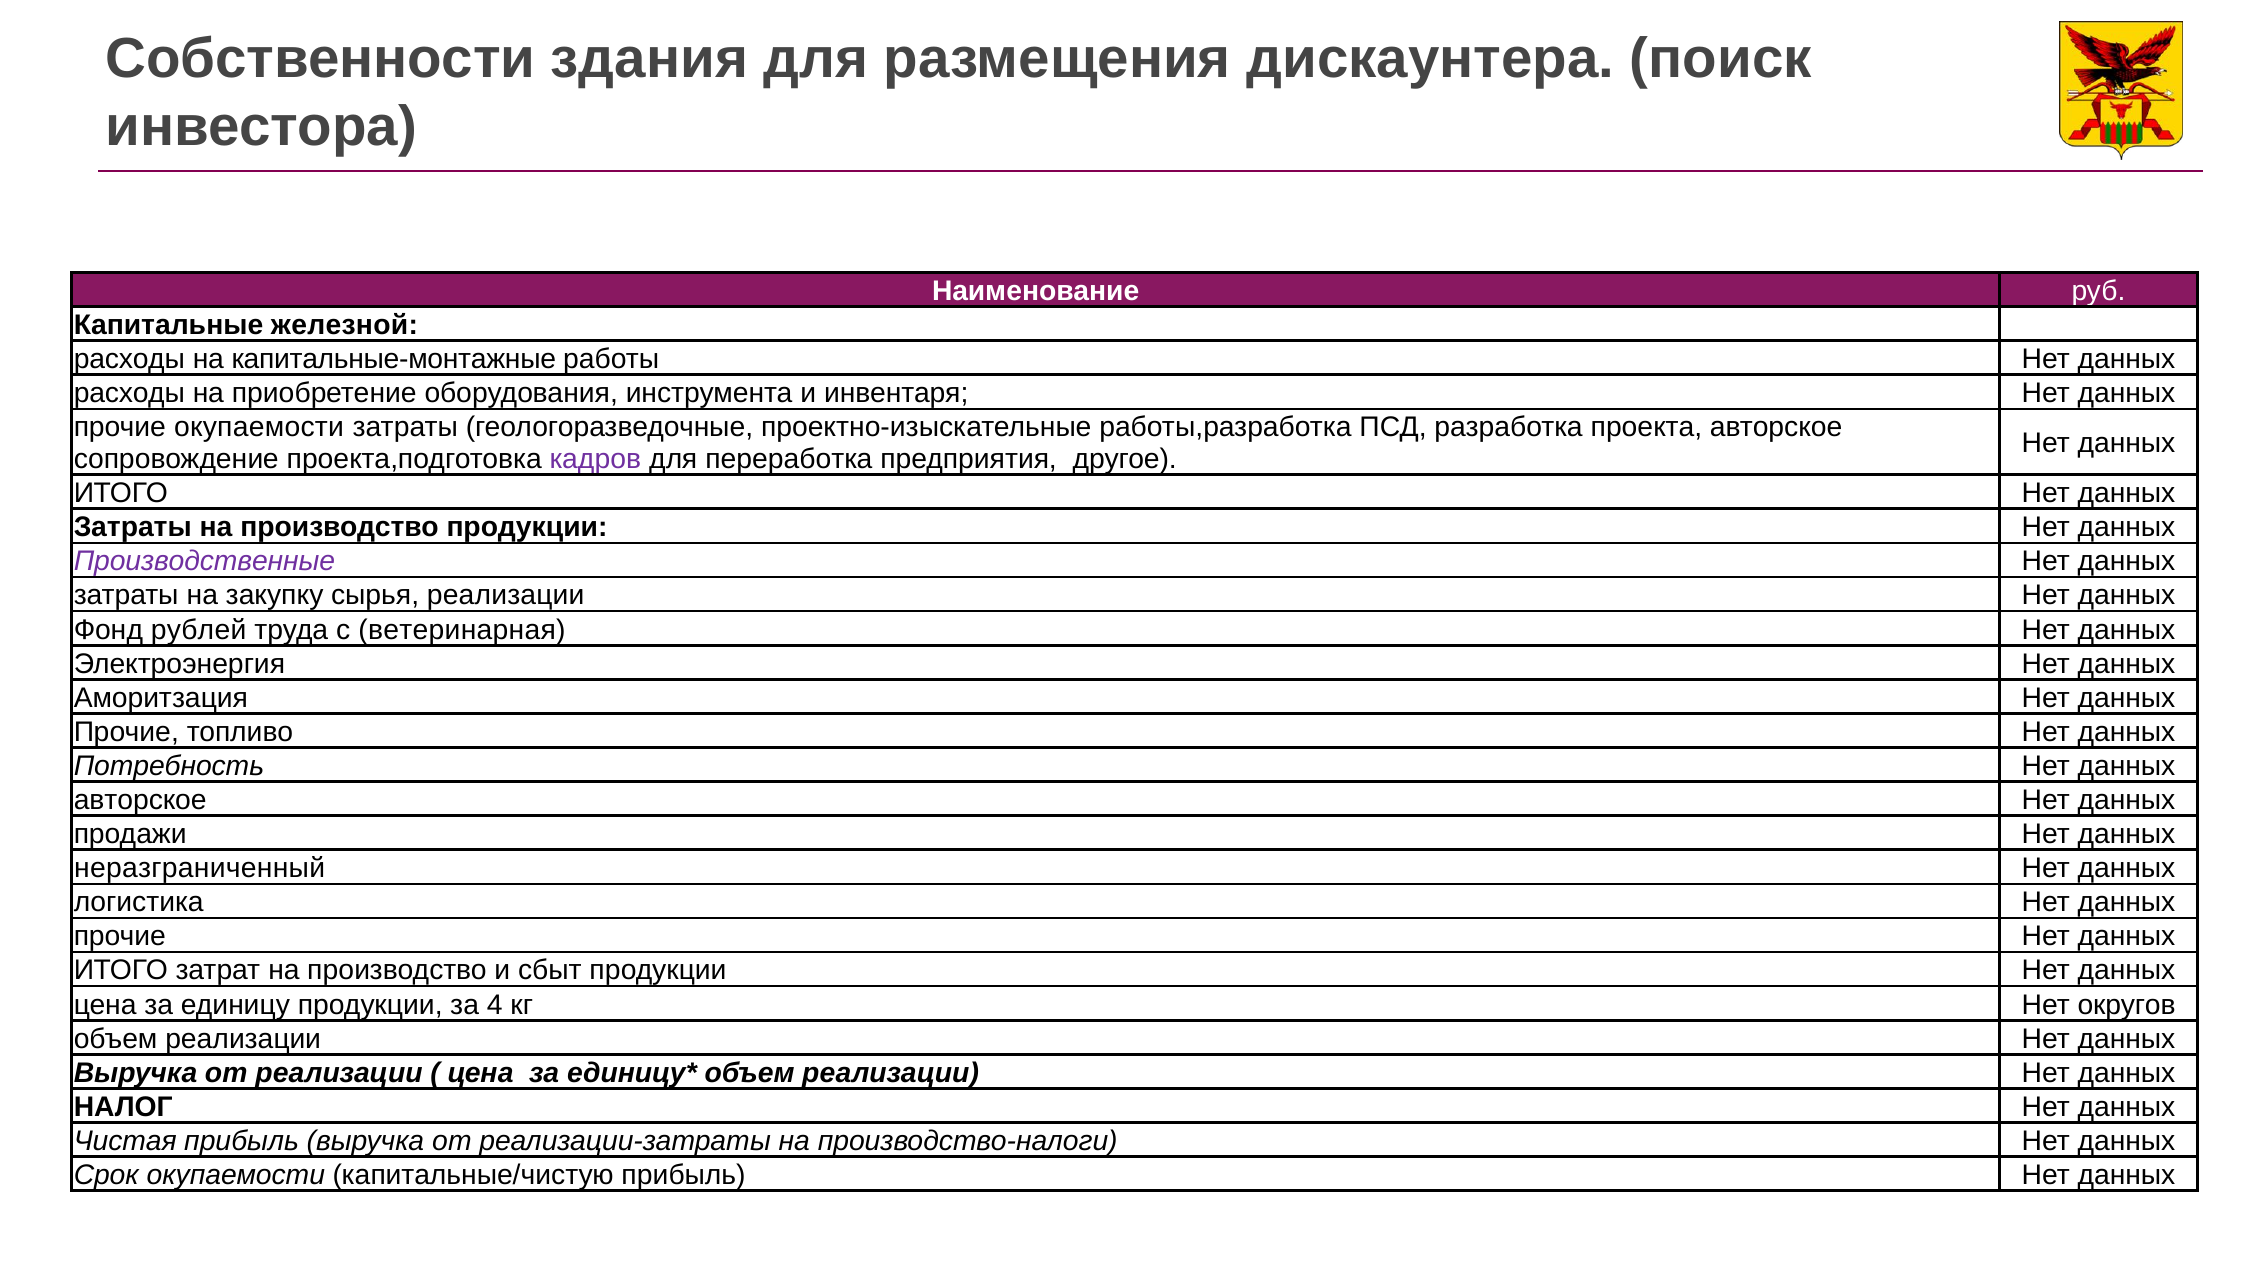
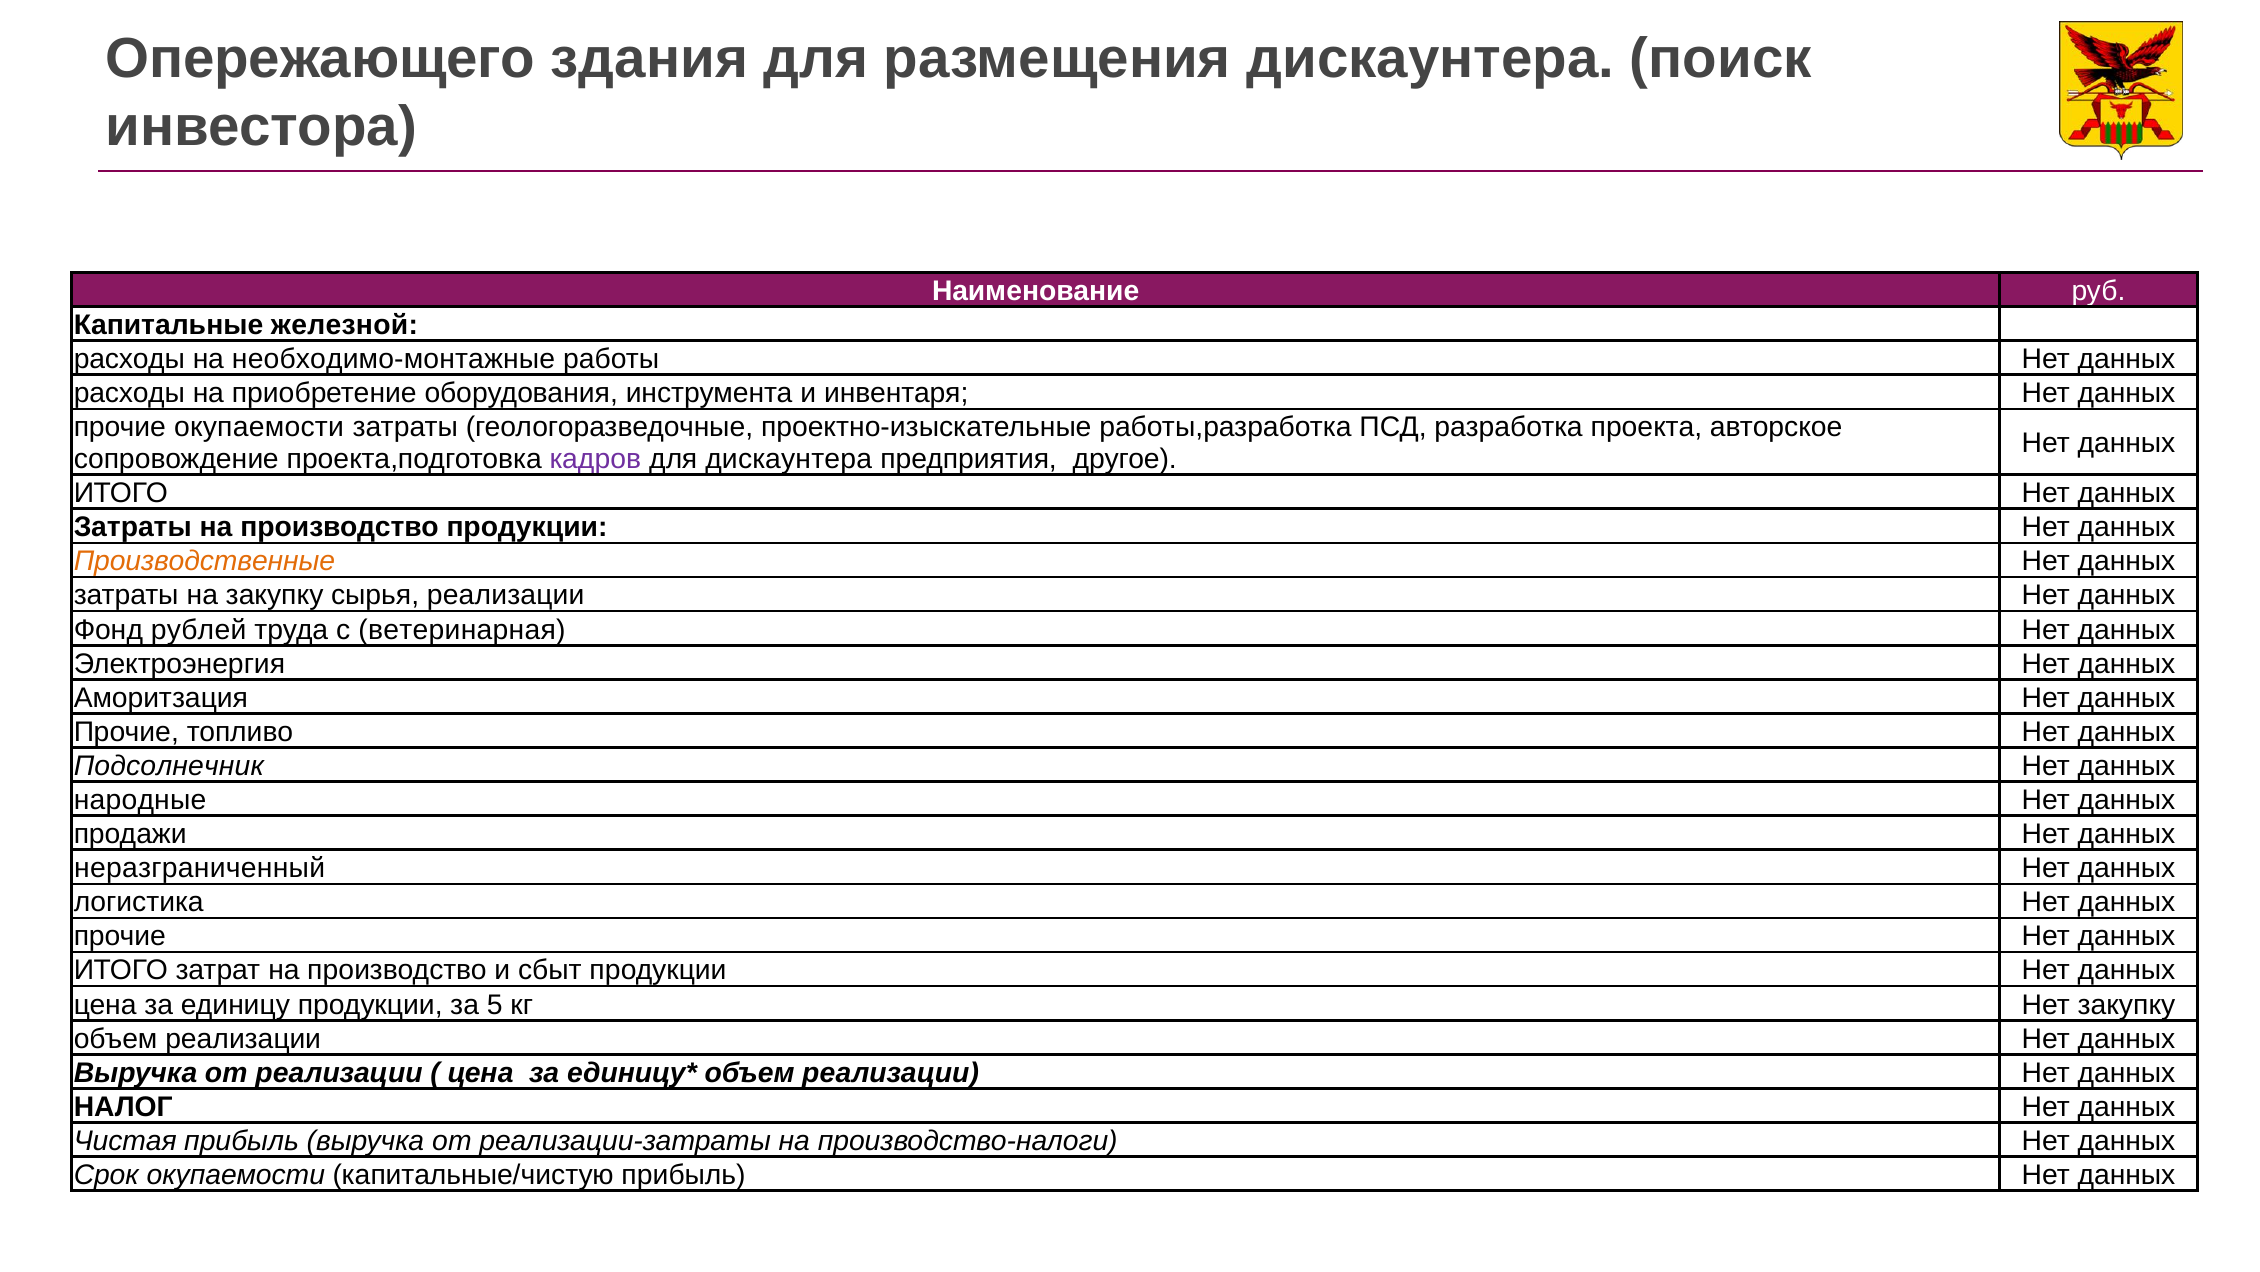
Собственности: Собственности -> Опережающего
капитальные-монтажные: капитальные-монтажные -> необходимо-монтажные
для переработка: переработка -> дискаунтера
Производственные colour: purple -> orange
Потребность: Потребность -> Подсолнечник
авторское at (140, 800): авторское -> народные
4: 4 -> 5
Нет округов: округов -> закупку
